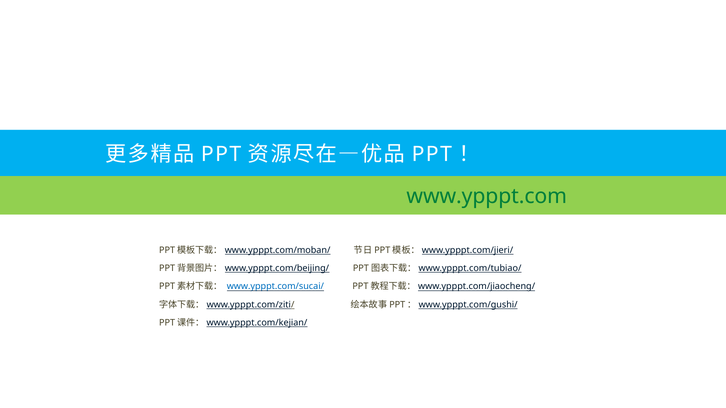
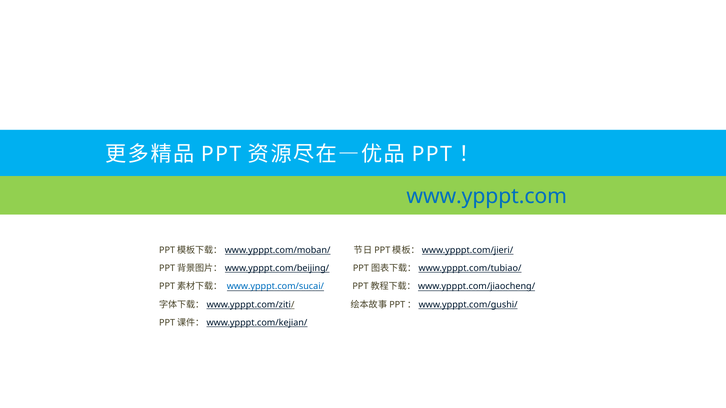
www.ypppt.com colour: green -> blue
